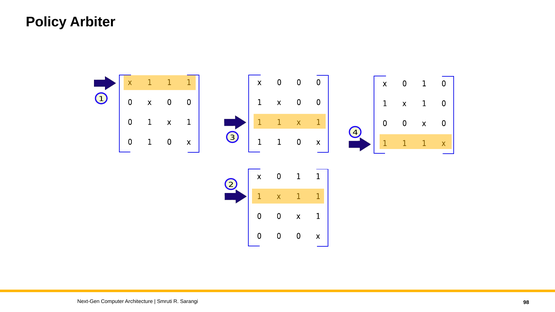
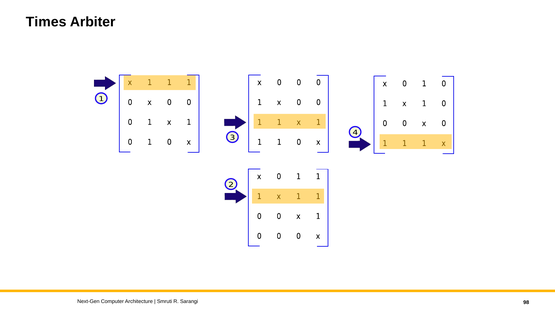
Policy: Policy -> Times
